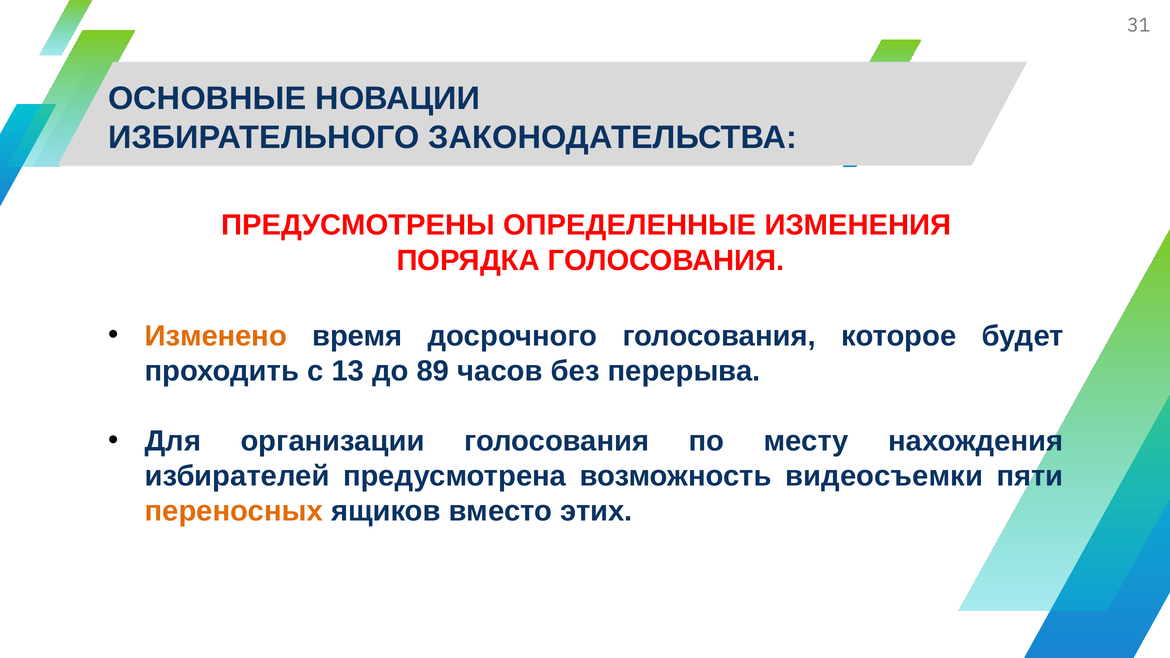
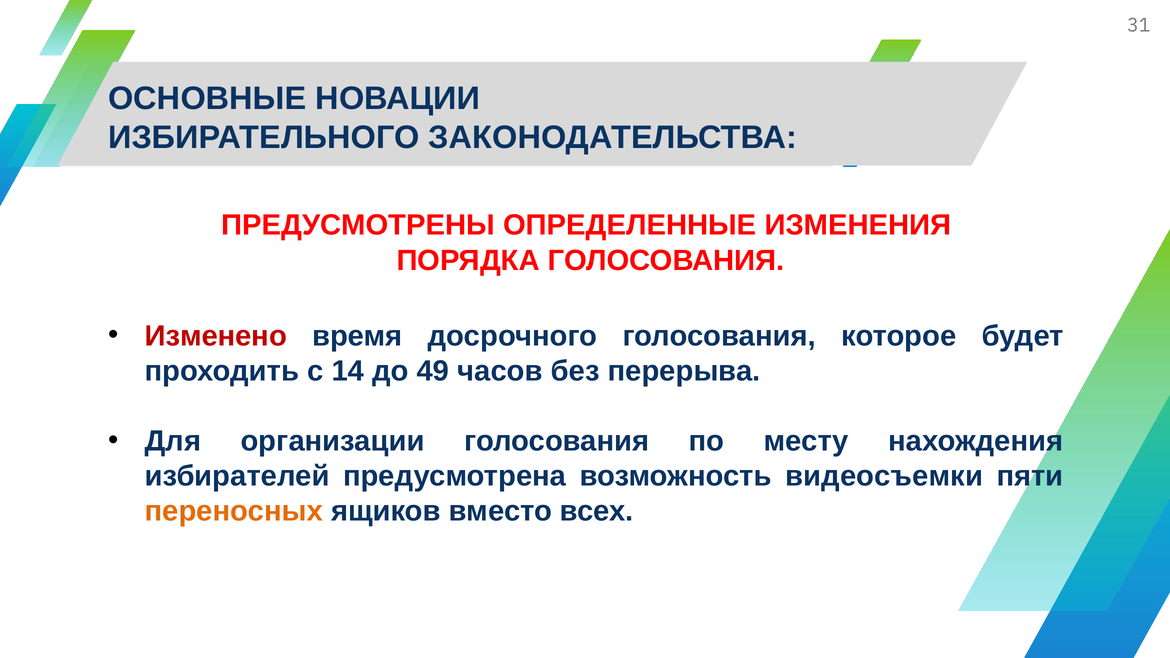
Изменено colour: orange -> red
13: 13 -> 14
89: 89 -> 49
этих: этих -> всех
